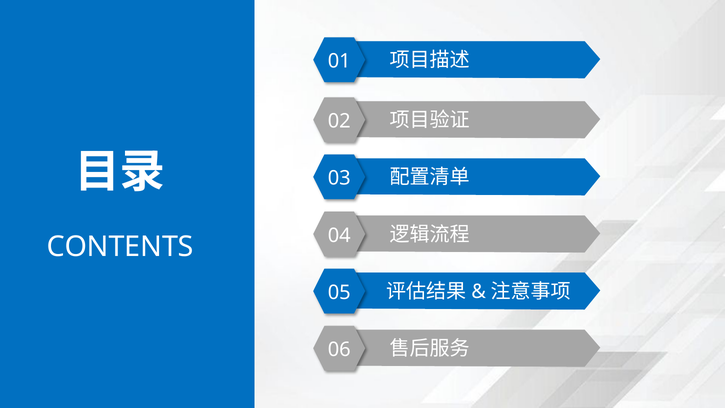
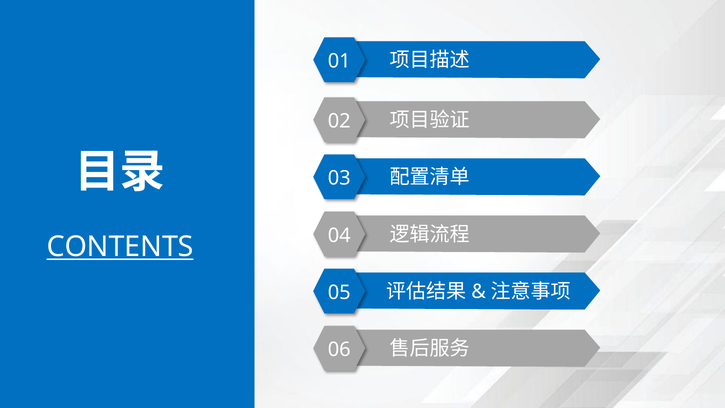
CONTENTS underline: none -> present
